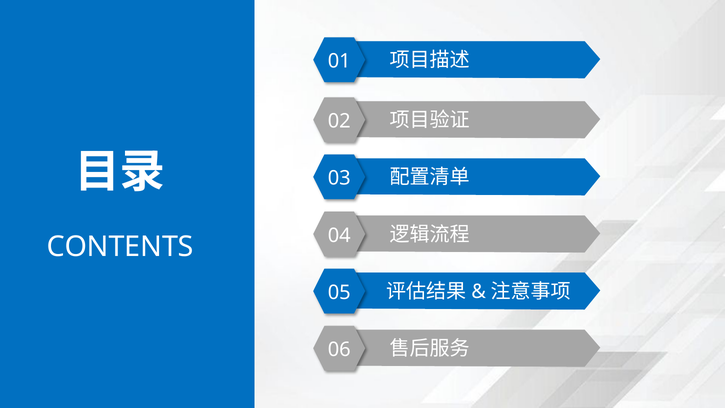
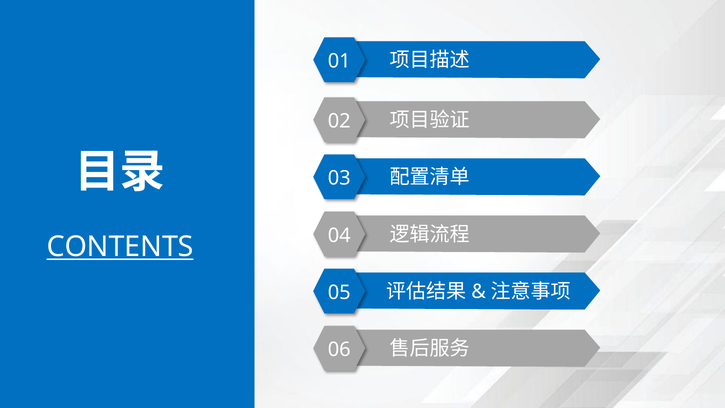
CONTENTS underline: none -> present
